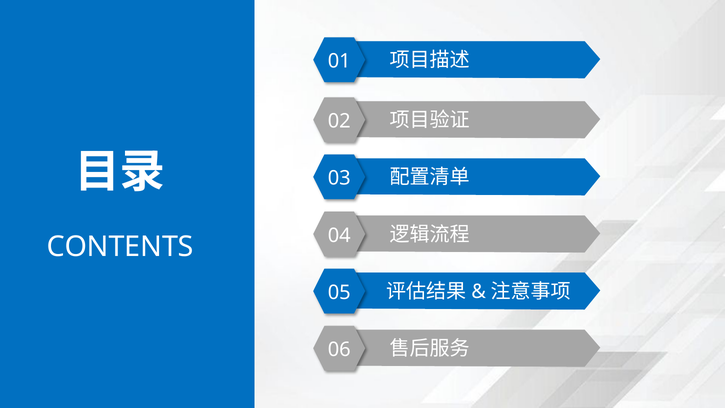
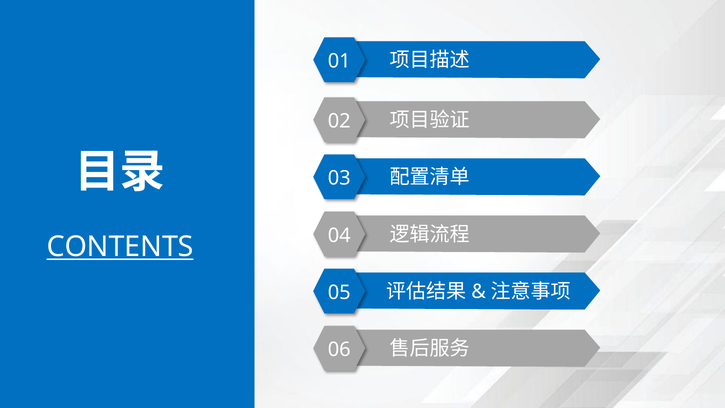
CONTENTS underline: none -> present
